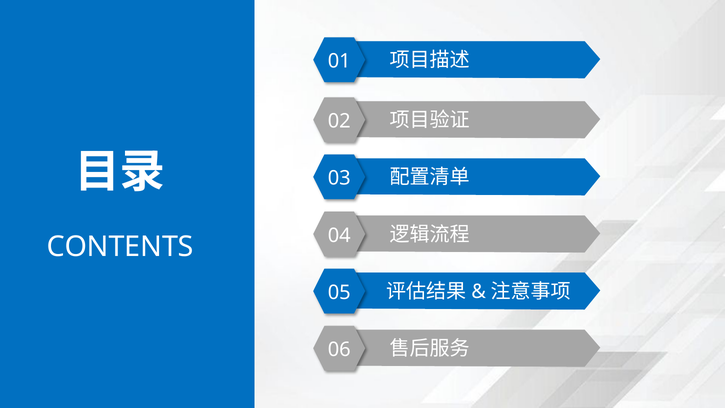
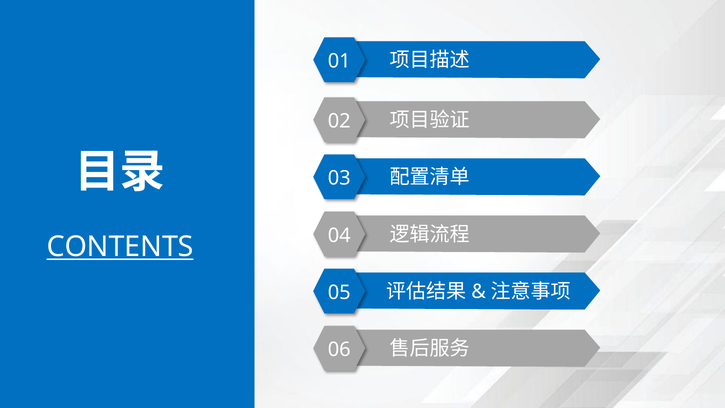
CONTENTS underline: none -> present
